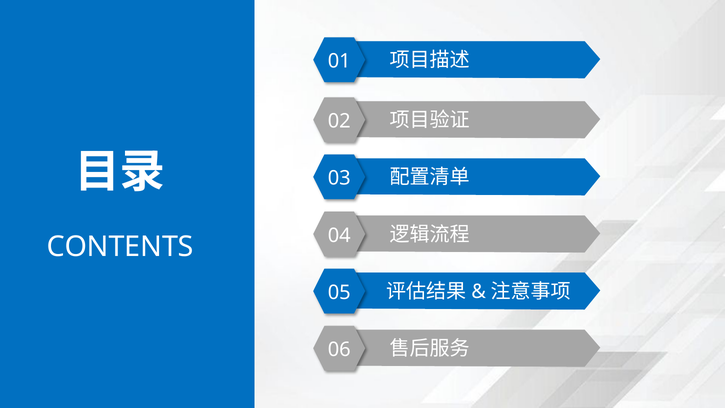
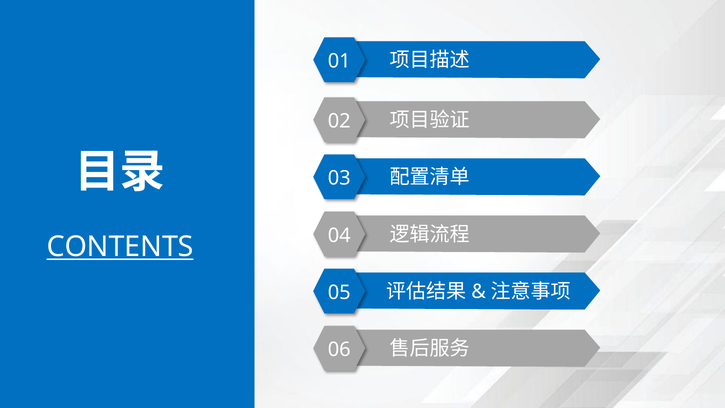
CONTENTS underline: none -> present
